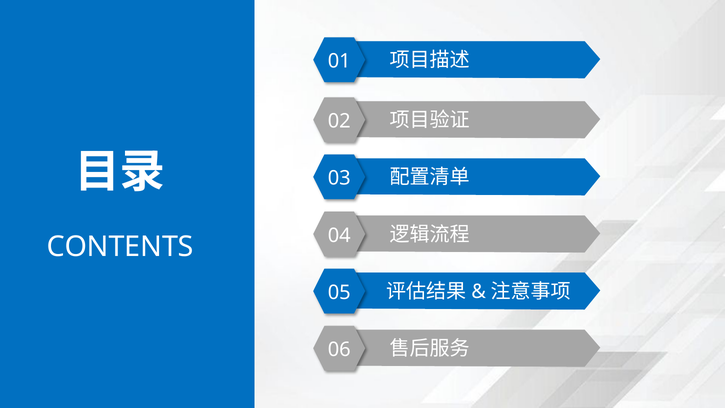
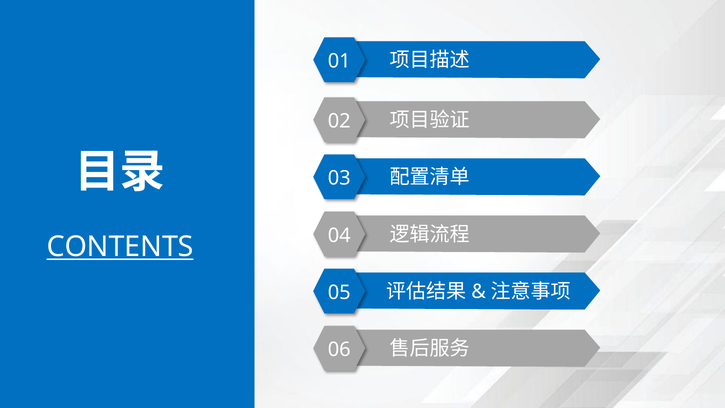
CONTENTS underline: none -> present
